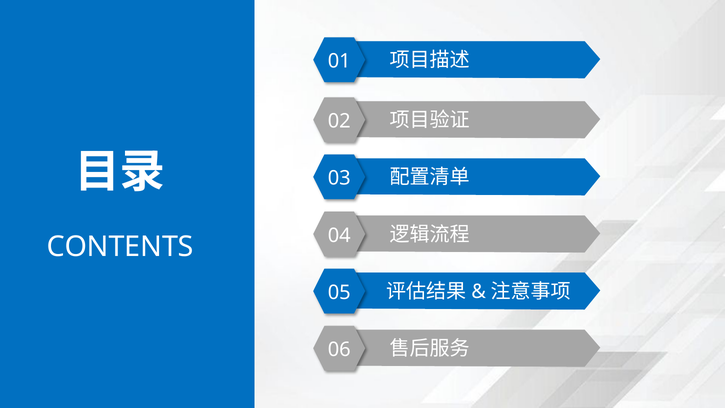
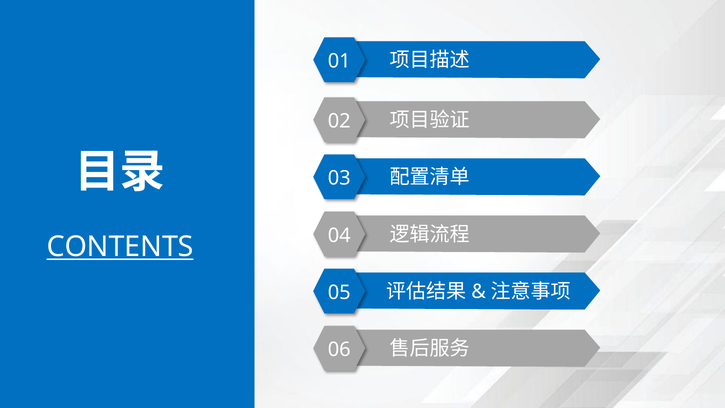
CONTENTS underline: none -> present
